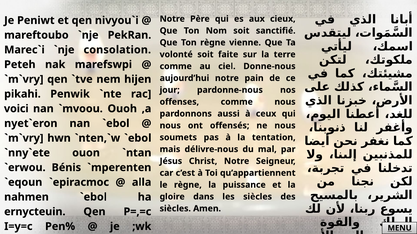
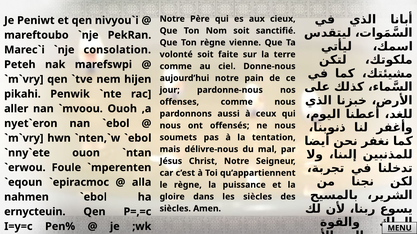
voici: voici -> aller
Bénis: Bénis -> Foule
